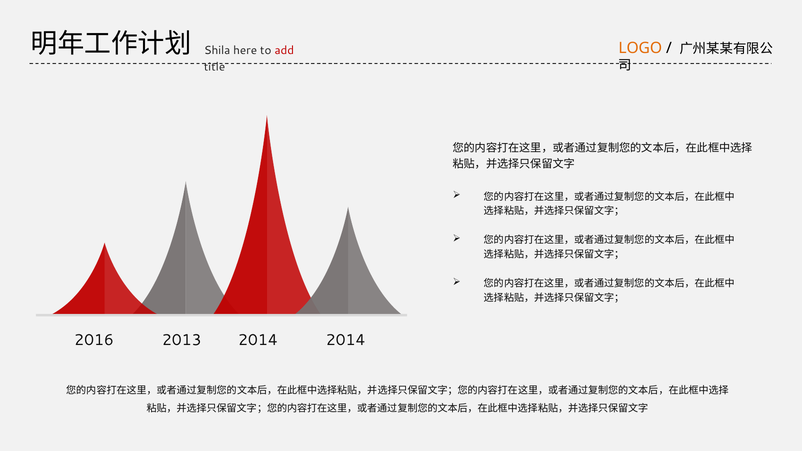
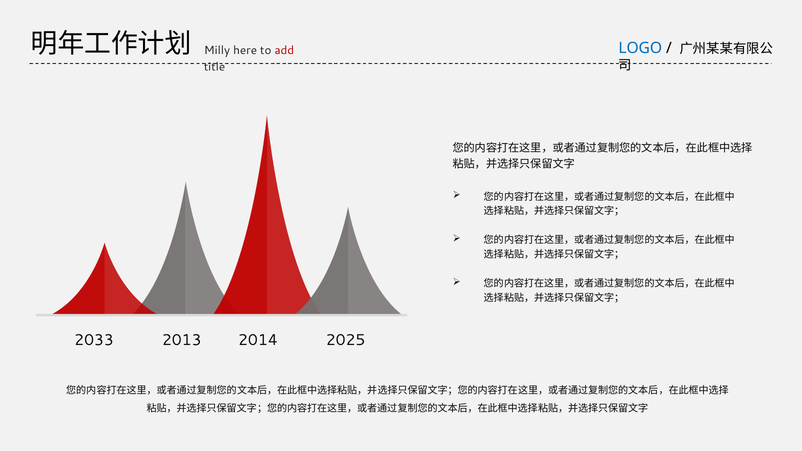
LOGO colour: orange -> blue
Shila: Shila -> Milly
2016: 2016 -> 2033
2014 2014: 2014 -> 2025
